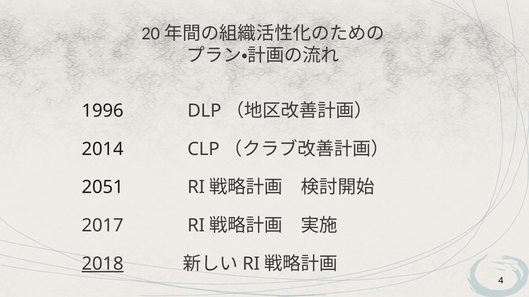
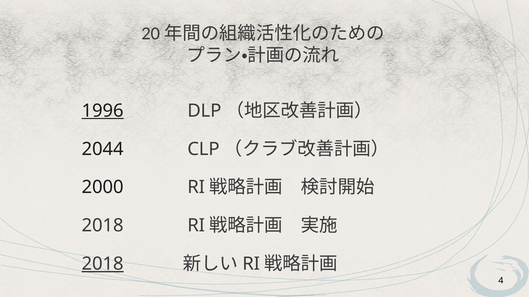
1996 underline: none -> present
2014: 2014 -> 2044
2051: 2051 -> 2000
2017 at (103, 226): 2017 -> 2018
